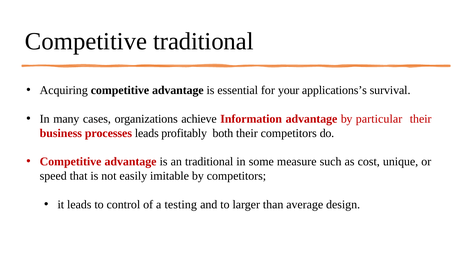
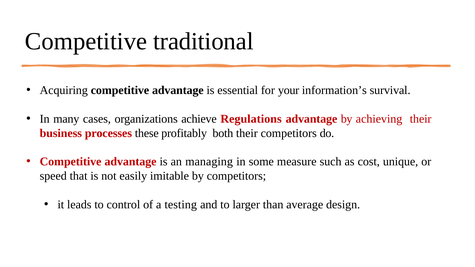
applications’s: applications’s -> information’s
Information: Information -> Regulations
particular: particular -> achieving
processes leads: leads -> these
an traditional: traditional -> managing
